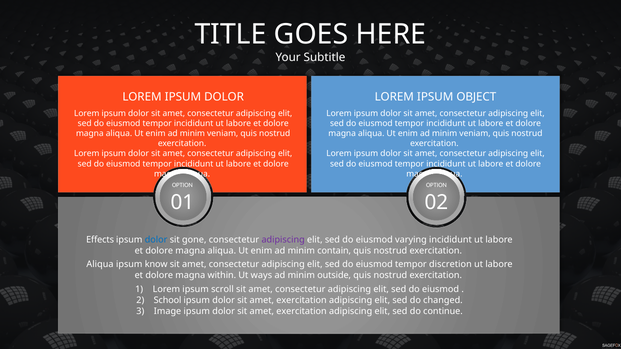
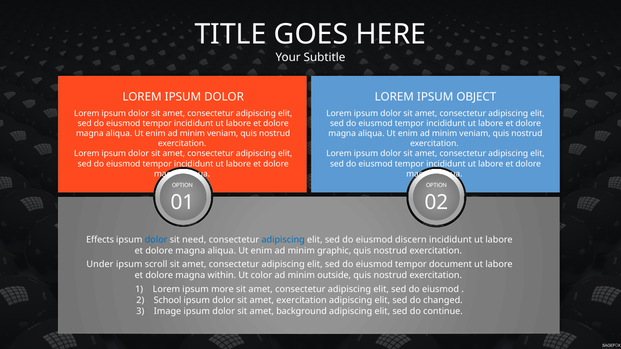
gone: gone -> need
adipiscing at (283, 240) colour: purple -> blue
varying: varying -> discern
contain: contain -> graphic
Aliqua at (100, 265): Aliqua -> Under
know: know -> scroll
discretion: discretion -> document
ways: ways -> color
scroll: scroll -> more
exercitation at (302, 311): exercitation -> background
